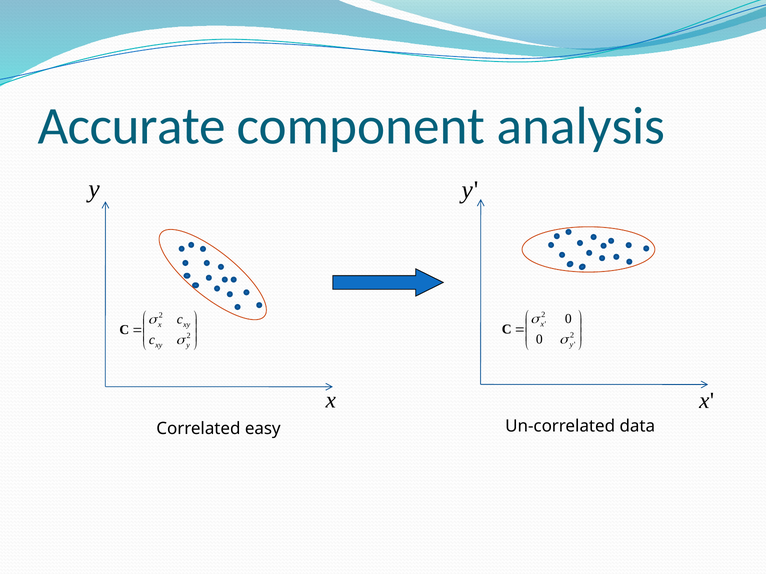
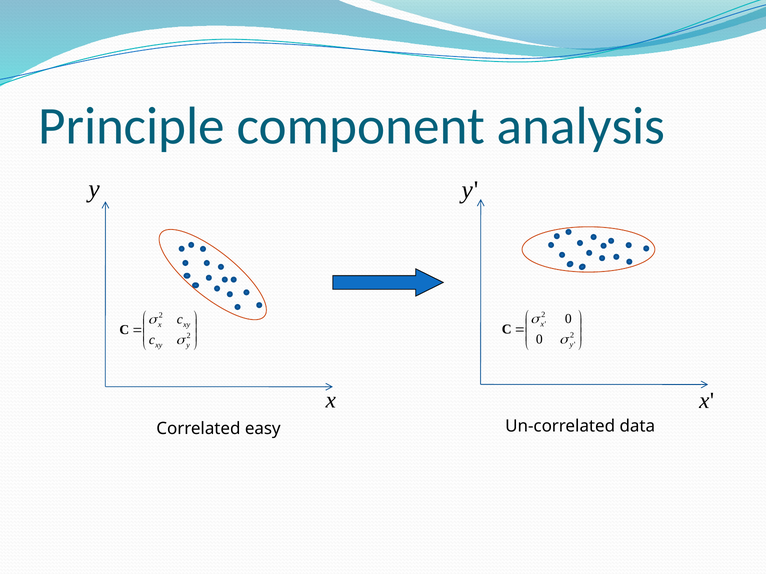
Accurate: Accurate -> Principle
